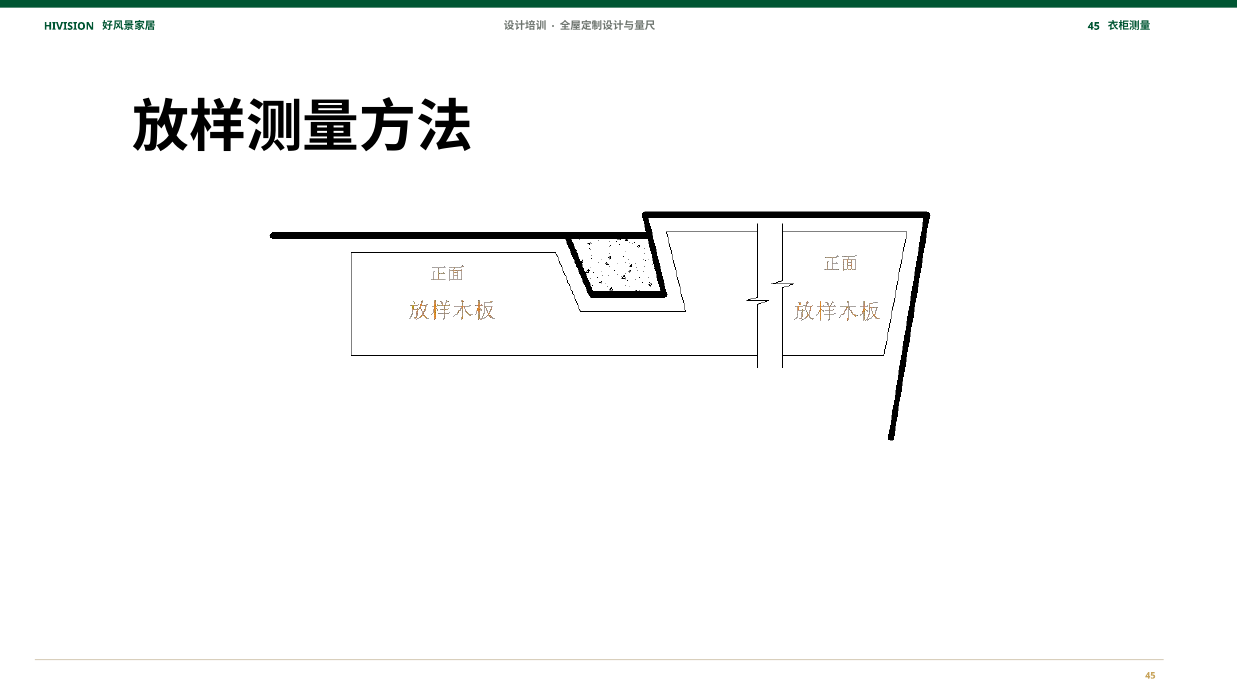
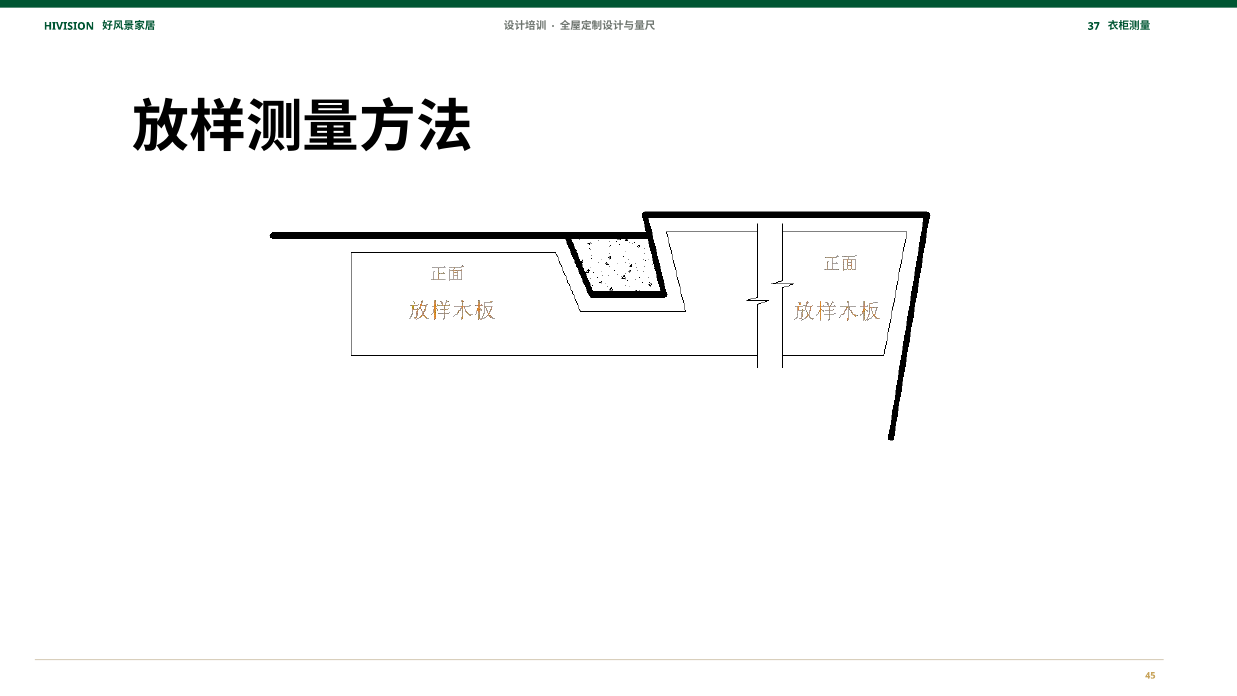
45 at (1094, 26): 45 -> 37
